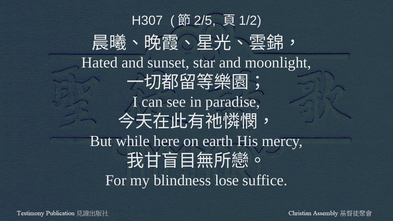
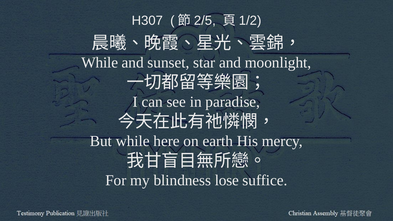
Hated at (100, 63): Hated -> While
